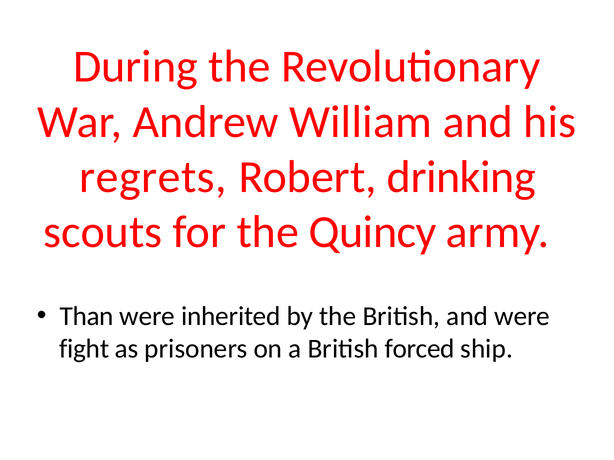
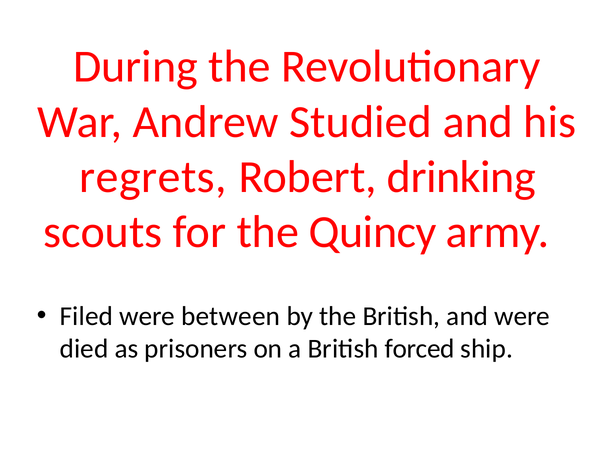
William: William -> Studied
Than: Than -> Filed
inherited: inherited -> between
fight: fight -> died
